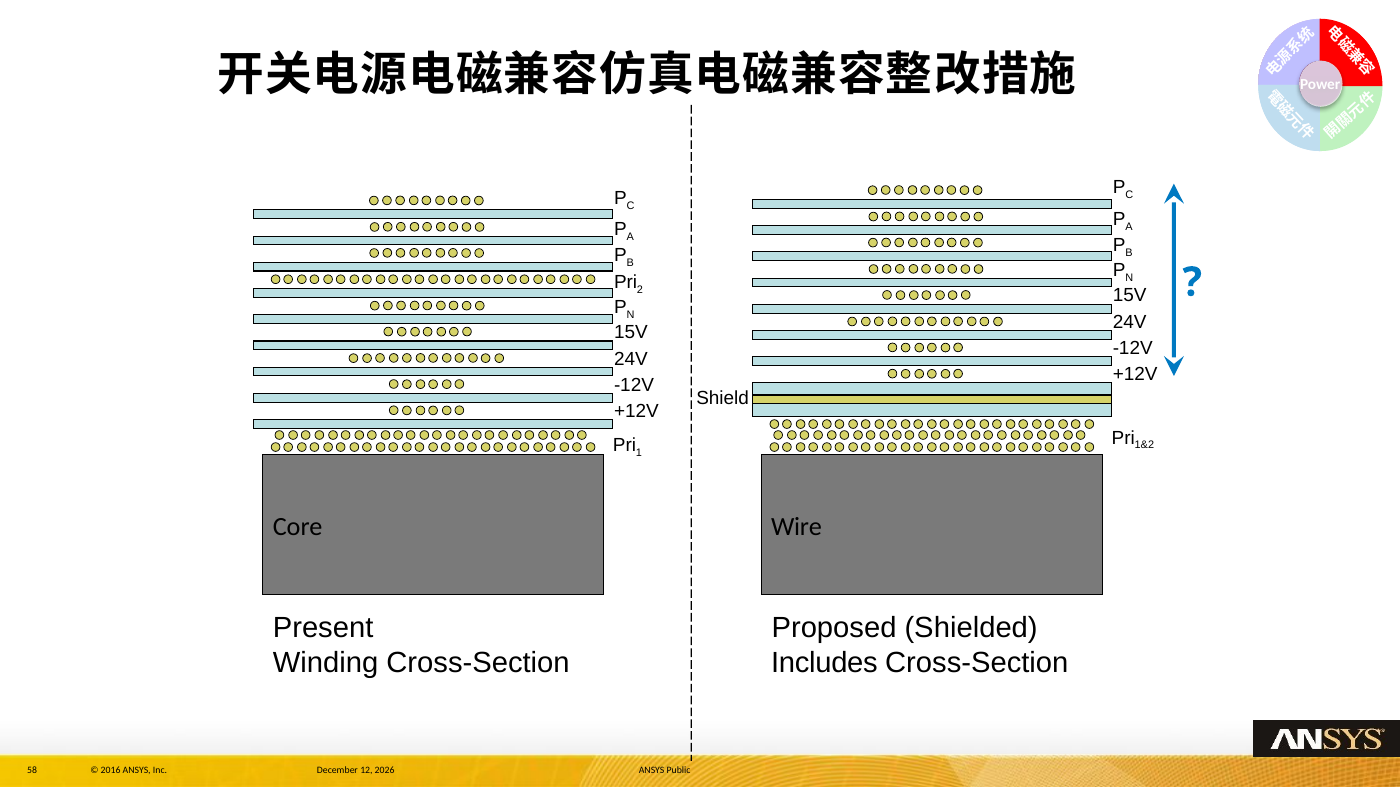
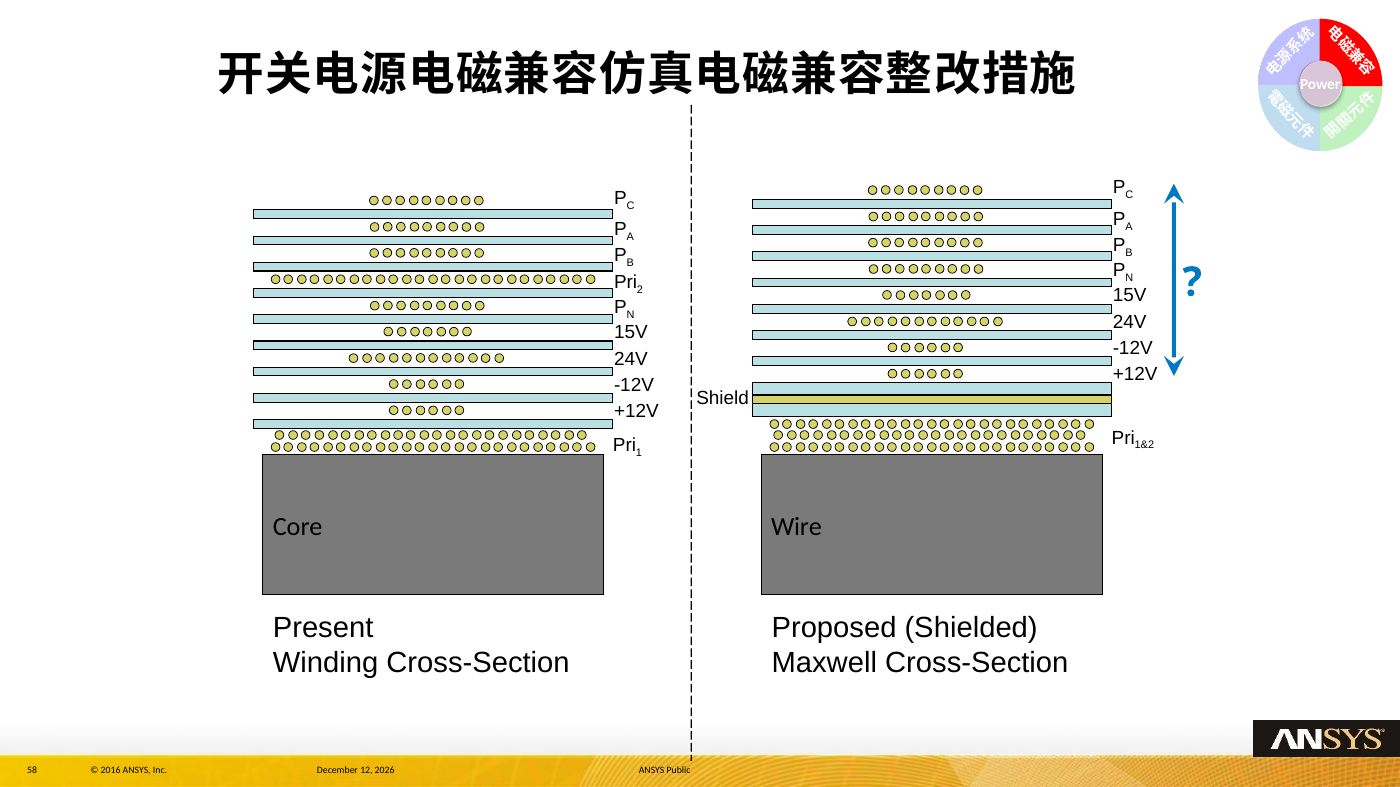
Includes: Includes -> Maxwell
